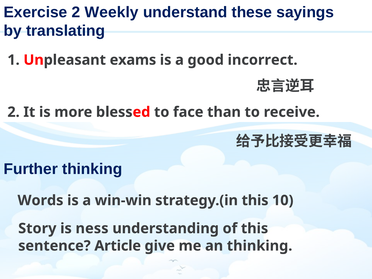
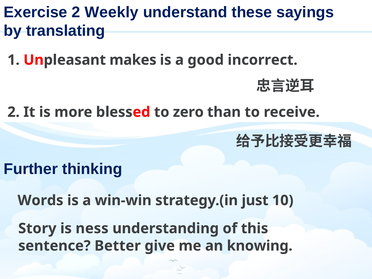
exams: exams -> makes
face: face -> zero
strategy.(in this: this -> just
Article: Article -> Better
an thinking: thinking -> knowing
